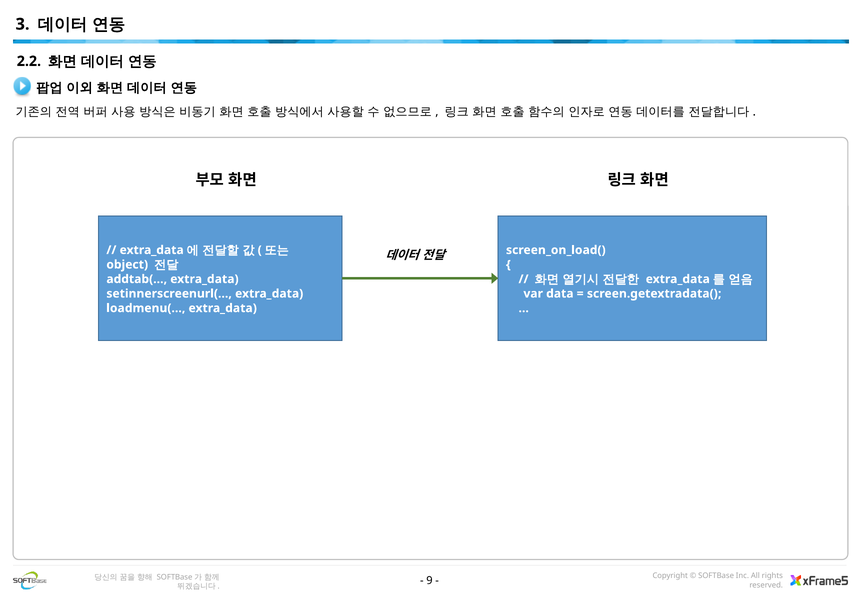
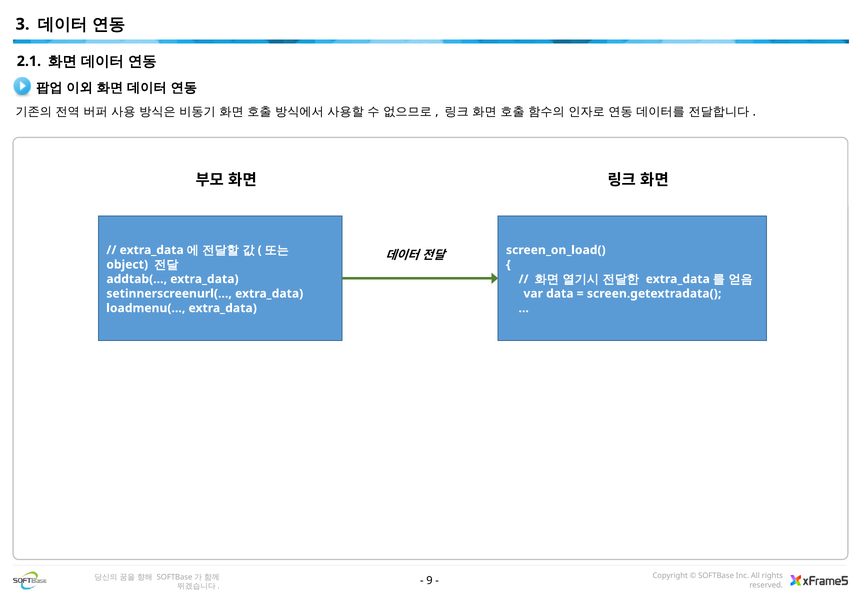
2.2: 2.2 -> 2.1
